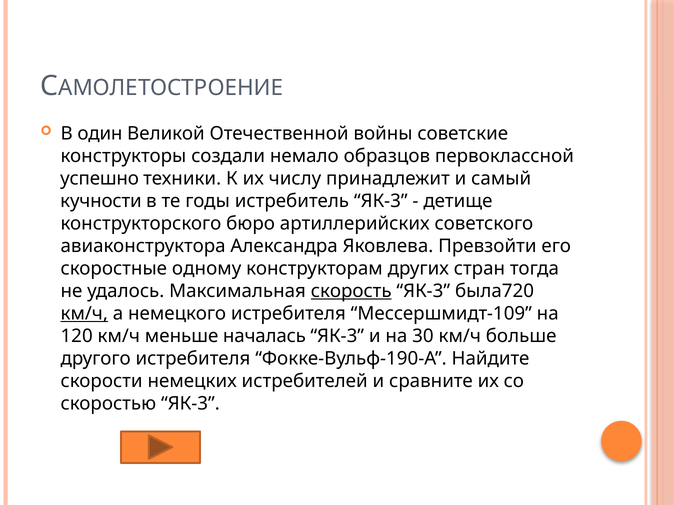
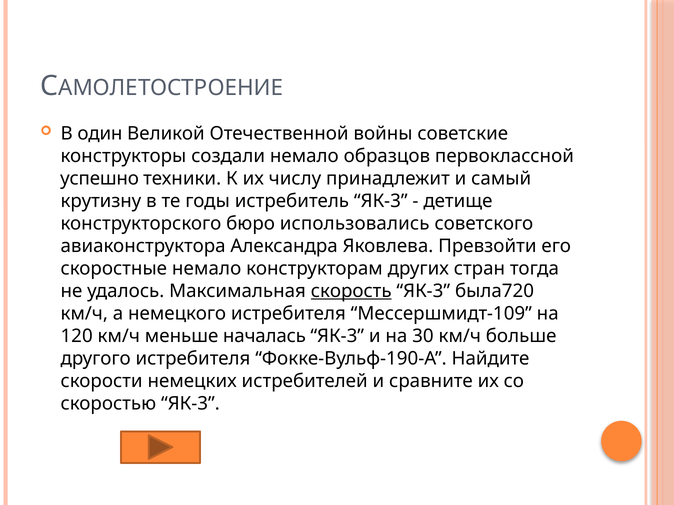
кучности: кучности -> крутизну
артиллерийских: артиллерийских -> использовались
скоростные одному: одному -> немало
км/ч at (84, 314) underline: present -> none
